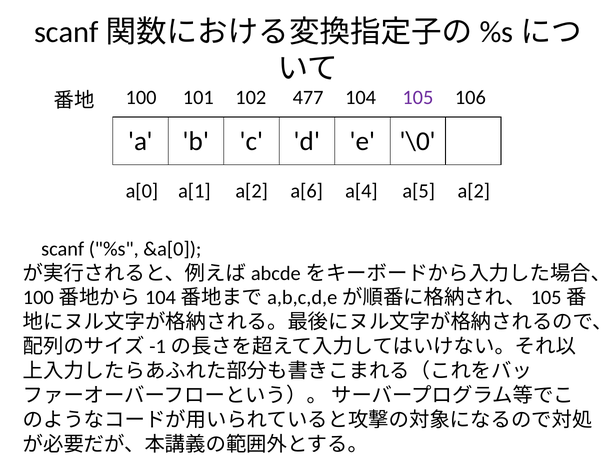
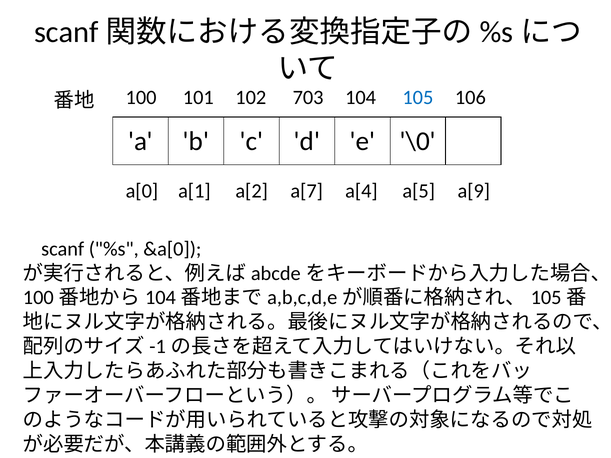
477: 477 -> 703
105 colour: purple -> blue
a[6: a[6 -> a[7
a[5 a[2: a[2 -> a[9
